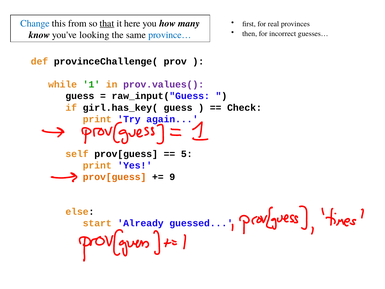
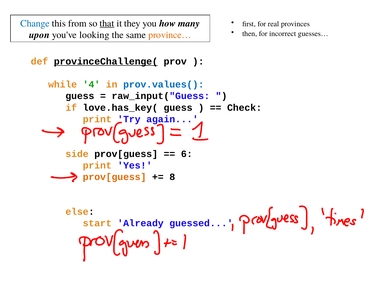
here: here -> they
know: know -> upon
province… colour: blue -> orange
provinceChallenge( underline: none -> present
1: 1 -> 4
prov.values( colour: purple -> blue
girl.has_key(: girl.has_key( -> love.has_key(
self: self -> side
5: 5 -> 6
9: 9 -> 8
